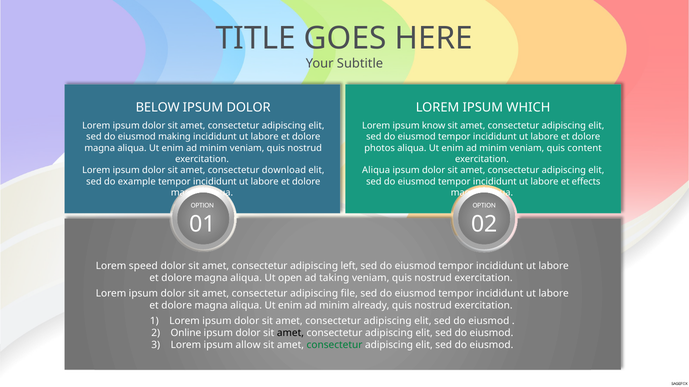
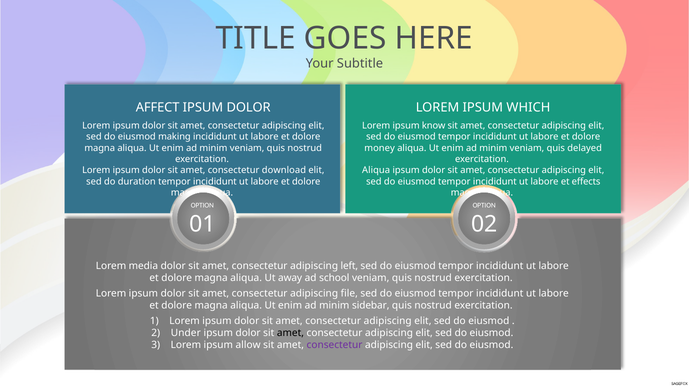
BELOW: BELOW -> AFFECT
photos: photos -> money
content: content -> delayed
example: example -> duration
speed: speed -> media
open: open -> away
taking: taking -> school
already: already -> sidebar
Online: Online -> Under
consectetur at (335, 345) colour: green -> purple
